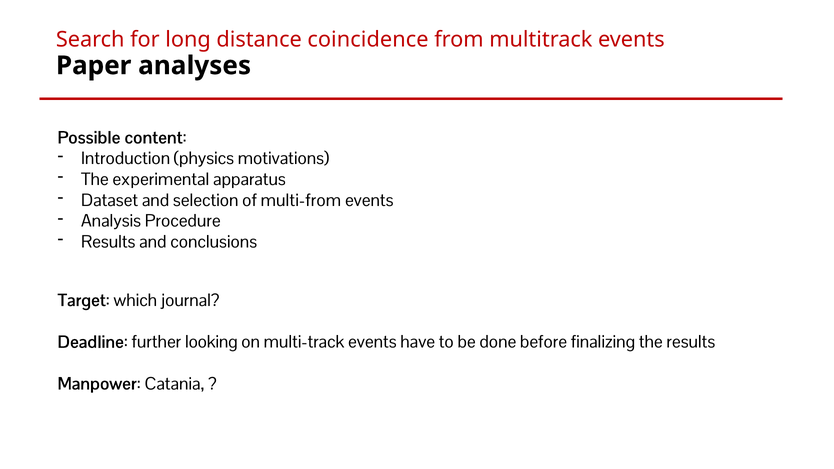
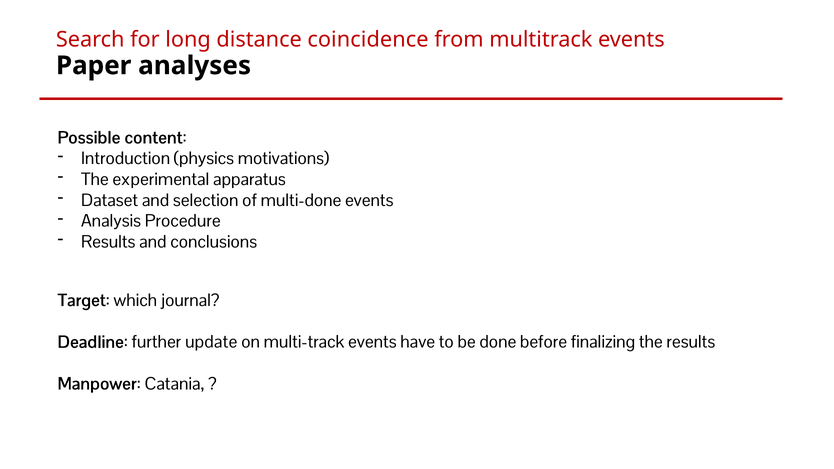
multi-from: multi-from -> multi-done
looking: looking -> update
